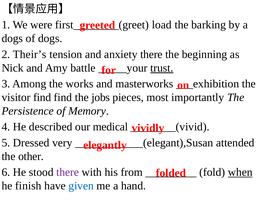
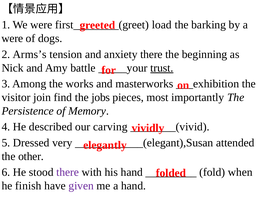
dogs at (12, 38): dogs -> were
Their’s: Their’s -> Arms’s
visitor find: find -> join
medical: medical -> carving
his from: from -> hand
when underline: present -> none
given colour: blue -> purple
